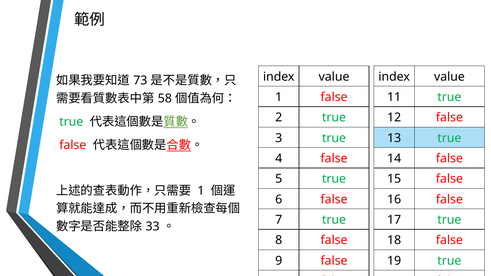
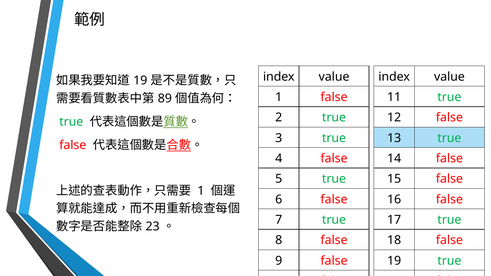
73 at (140, 81): 73 -> 19
58: 58 -> 89
33: 33 -> 23
